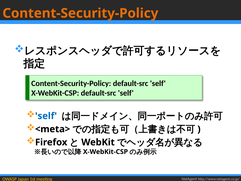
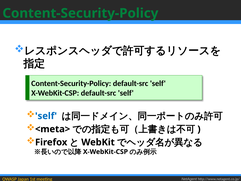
Content-Security-Policy at (80, 13) colour: orange -> green
